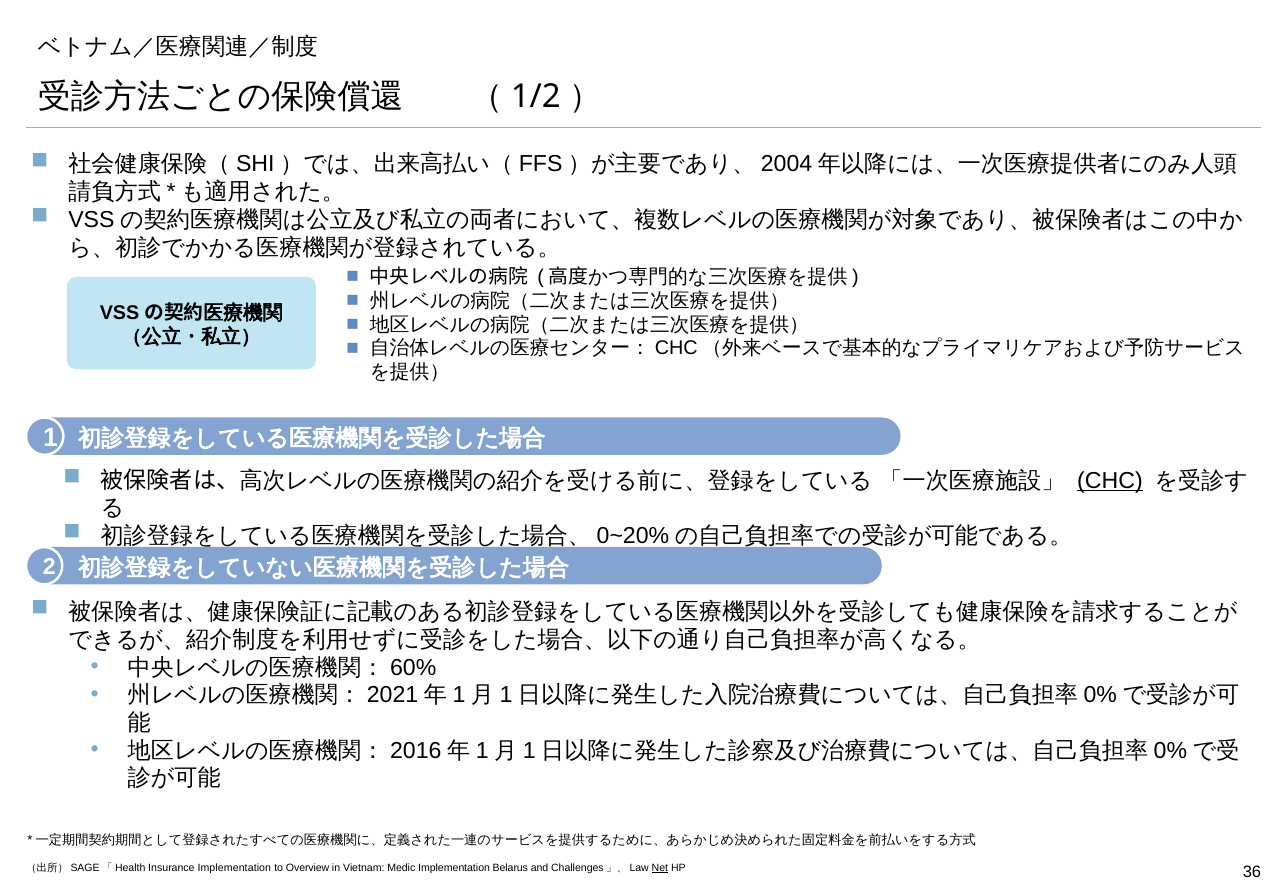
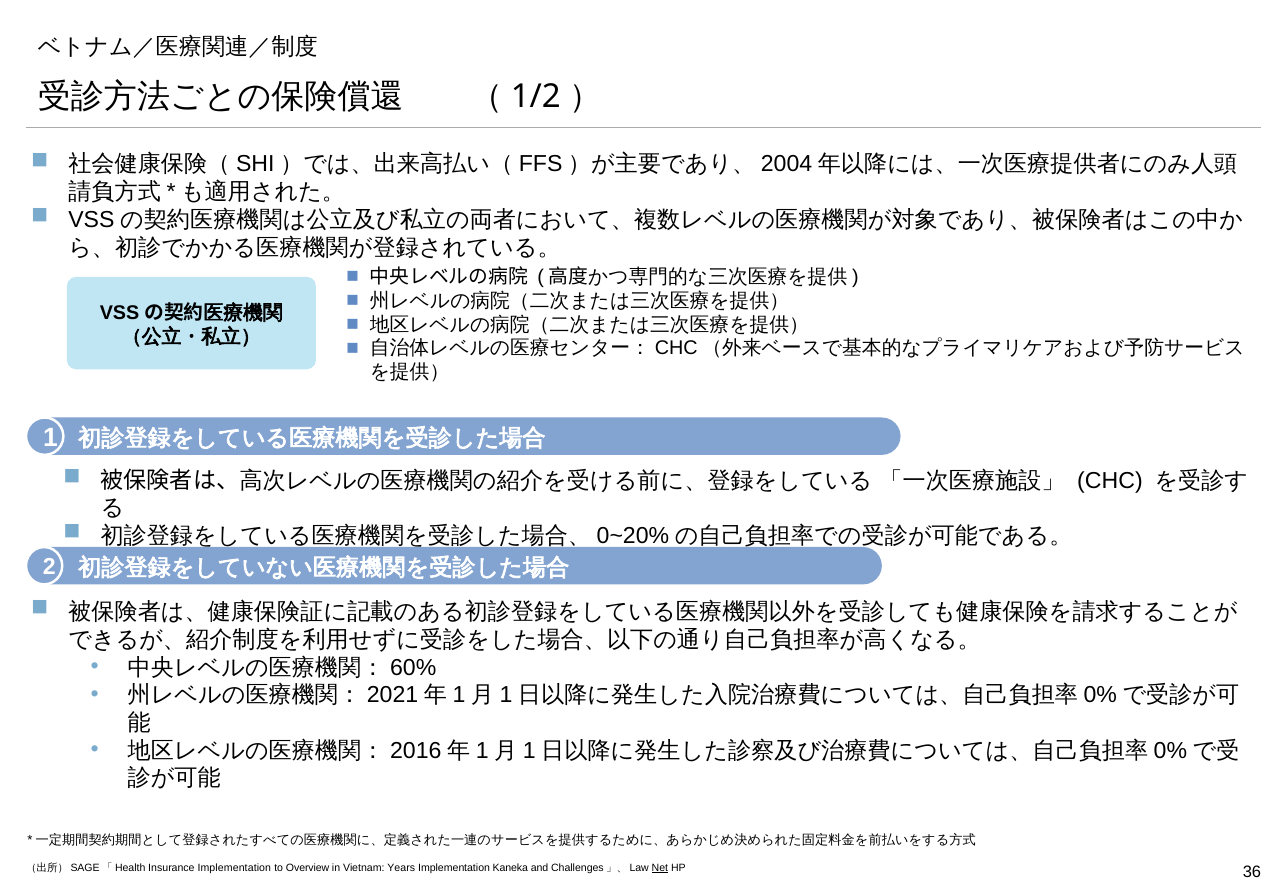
CHC underline: present -> none
Medic: Medic -> Years
Belarus: Belarus -> Kaneka
